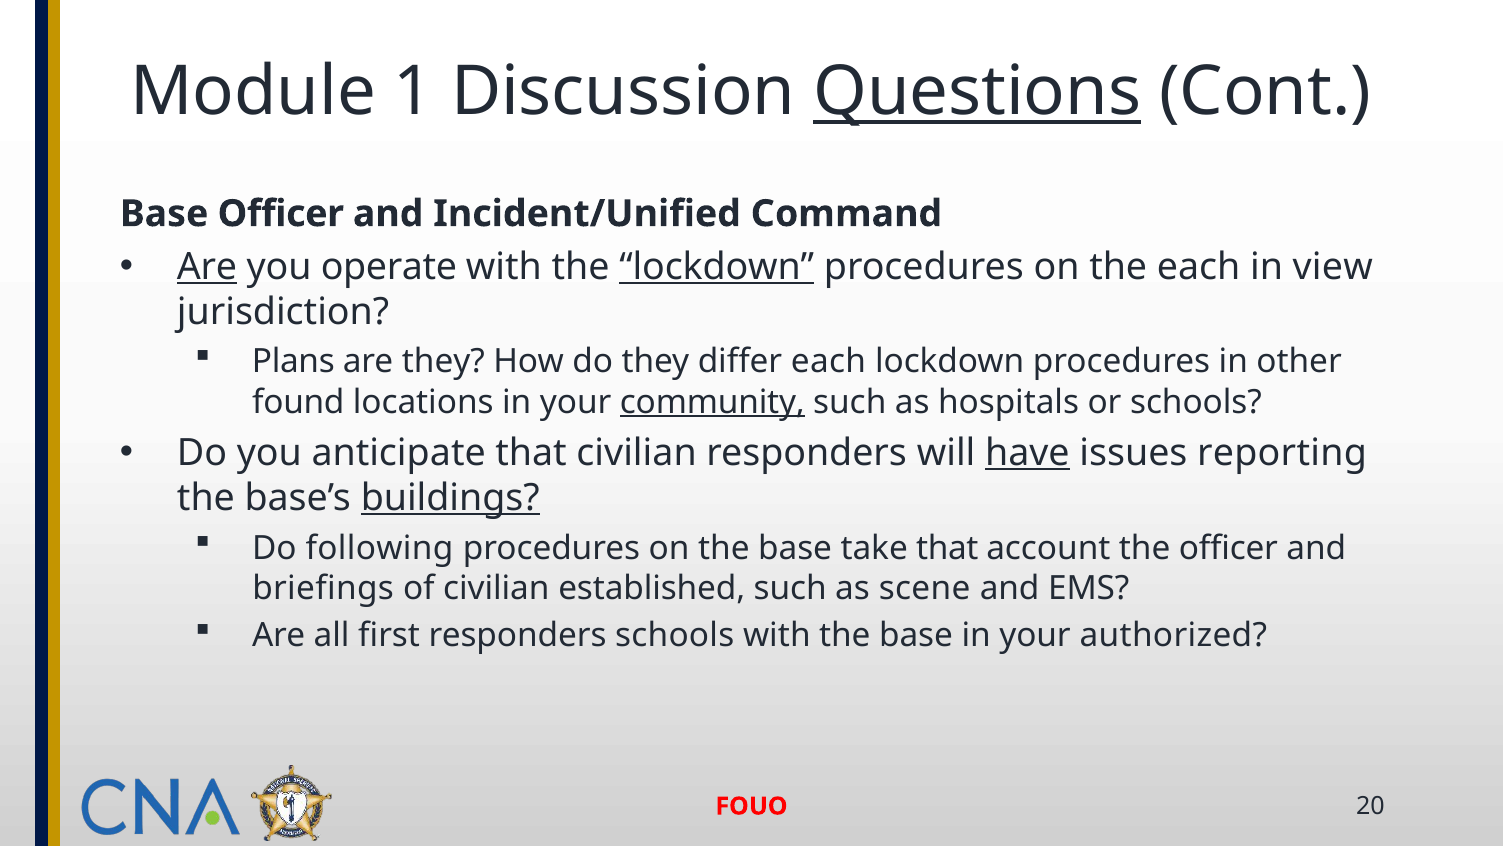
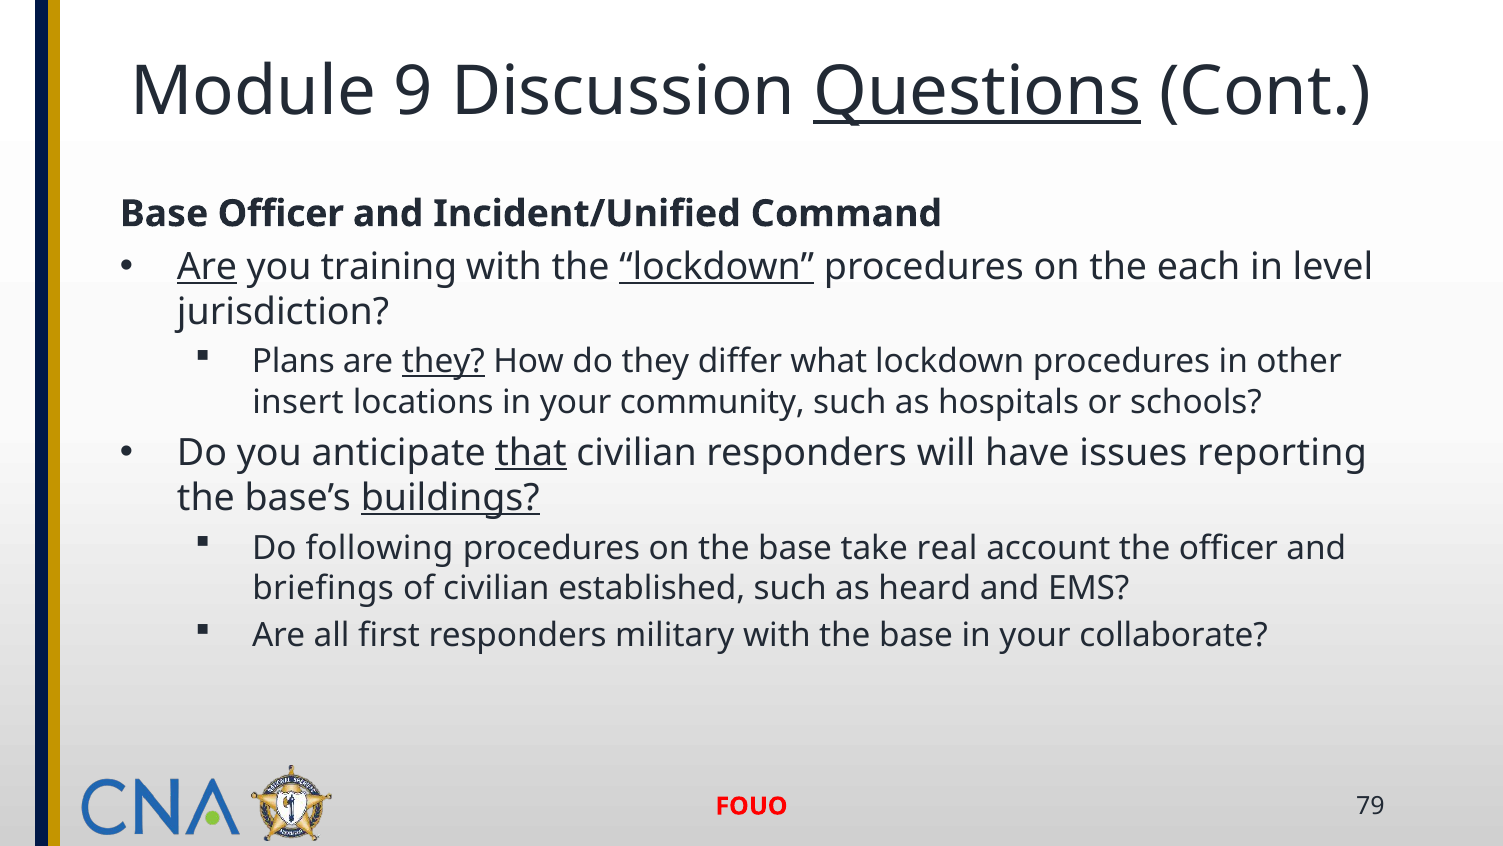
1: 1 -> 9
operate: operate -> training
view: view -> level
they at (443, 362) underline: none -> present
differ each: each -> what
found: found -> insert
community underline: present -> none
that at (531, 452) underline: none -> present
have underline: present -> none
take that: that -> real
scene: scene -> heard
responders schools: schools -> military
authorized: authorized -> collaborate
20: 20 -> 79
